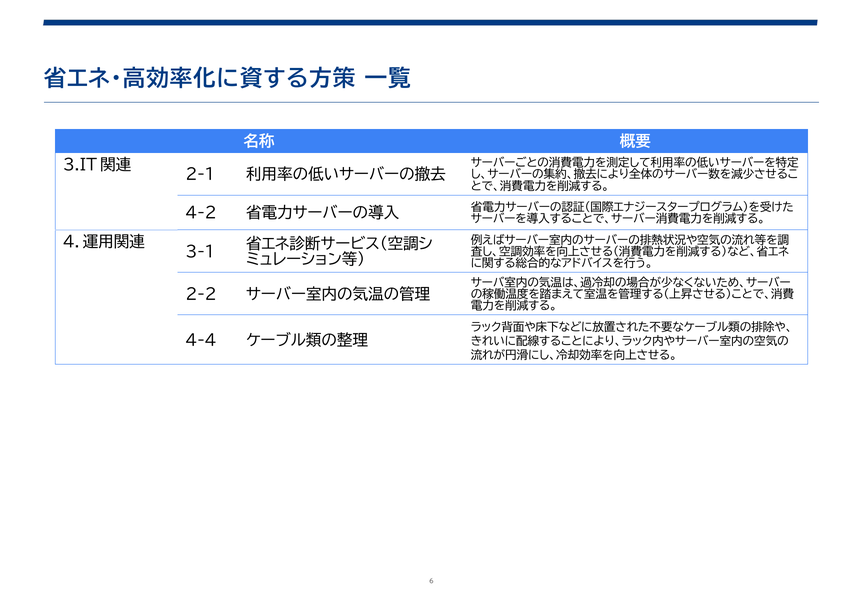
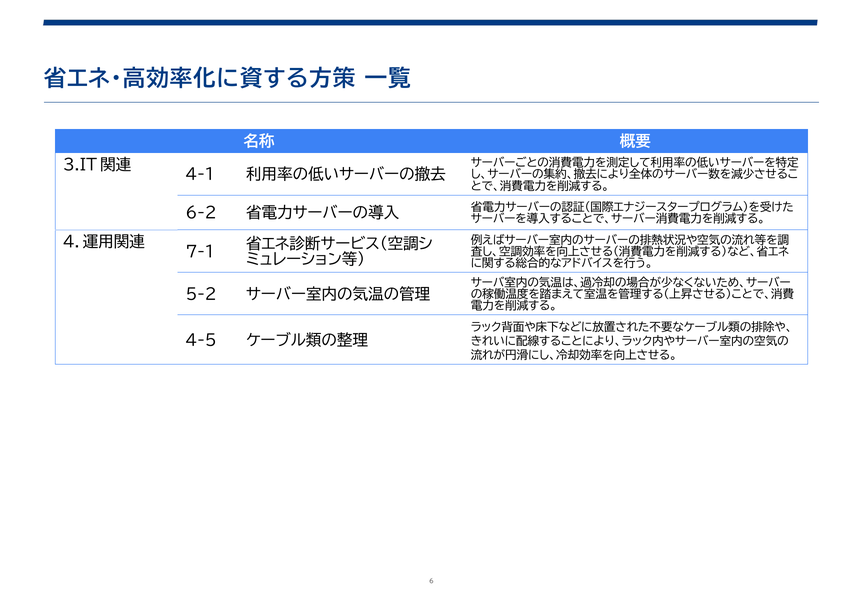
2-1: 2-1 -> 4-1
4-2: 4-2 -> 6-2
3-1: 3-1 -> 7-1
2-2: 2-2 -> 5-2
4-4: 4-4 -> 4-5
